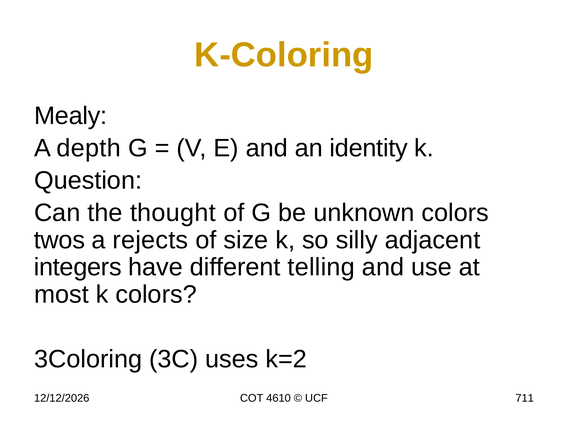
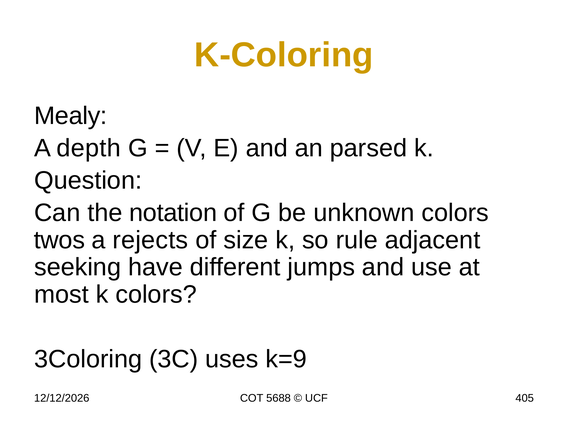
identity: identity -> parsed
thought: thought -> notation
silly: silly -> rule
integers: integers -> seeking
telling: telling -> jumps
k=2: k=2 -> k=9
4610: 4610 -> 5688
711: 711 -> 405
